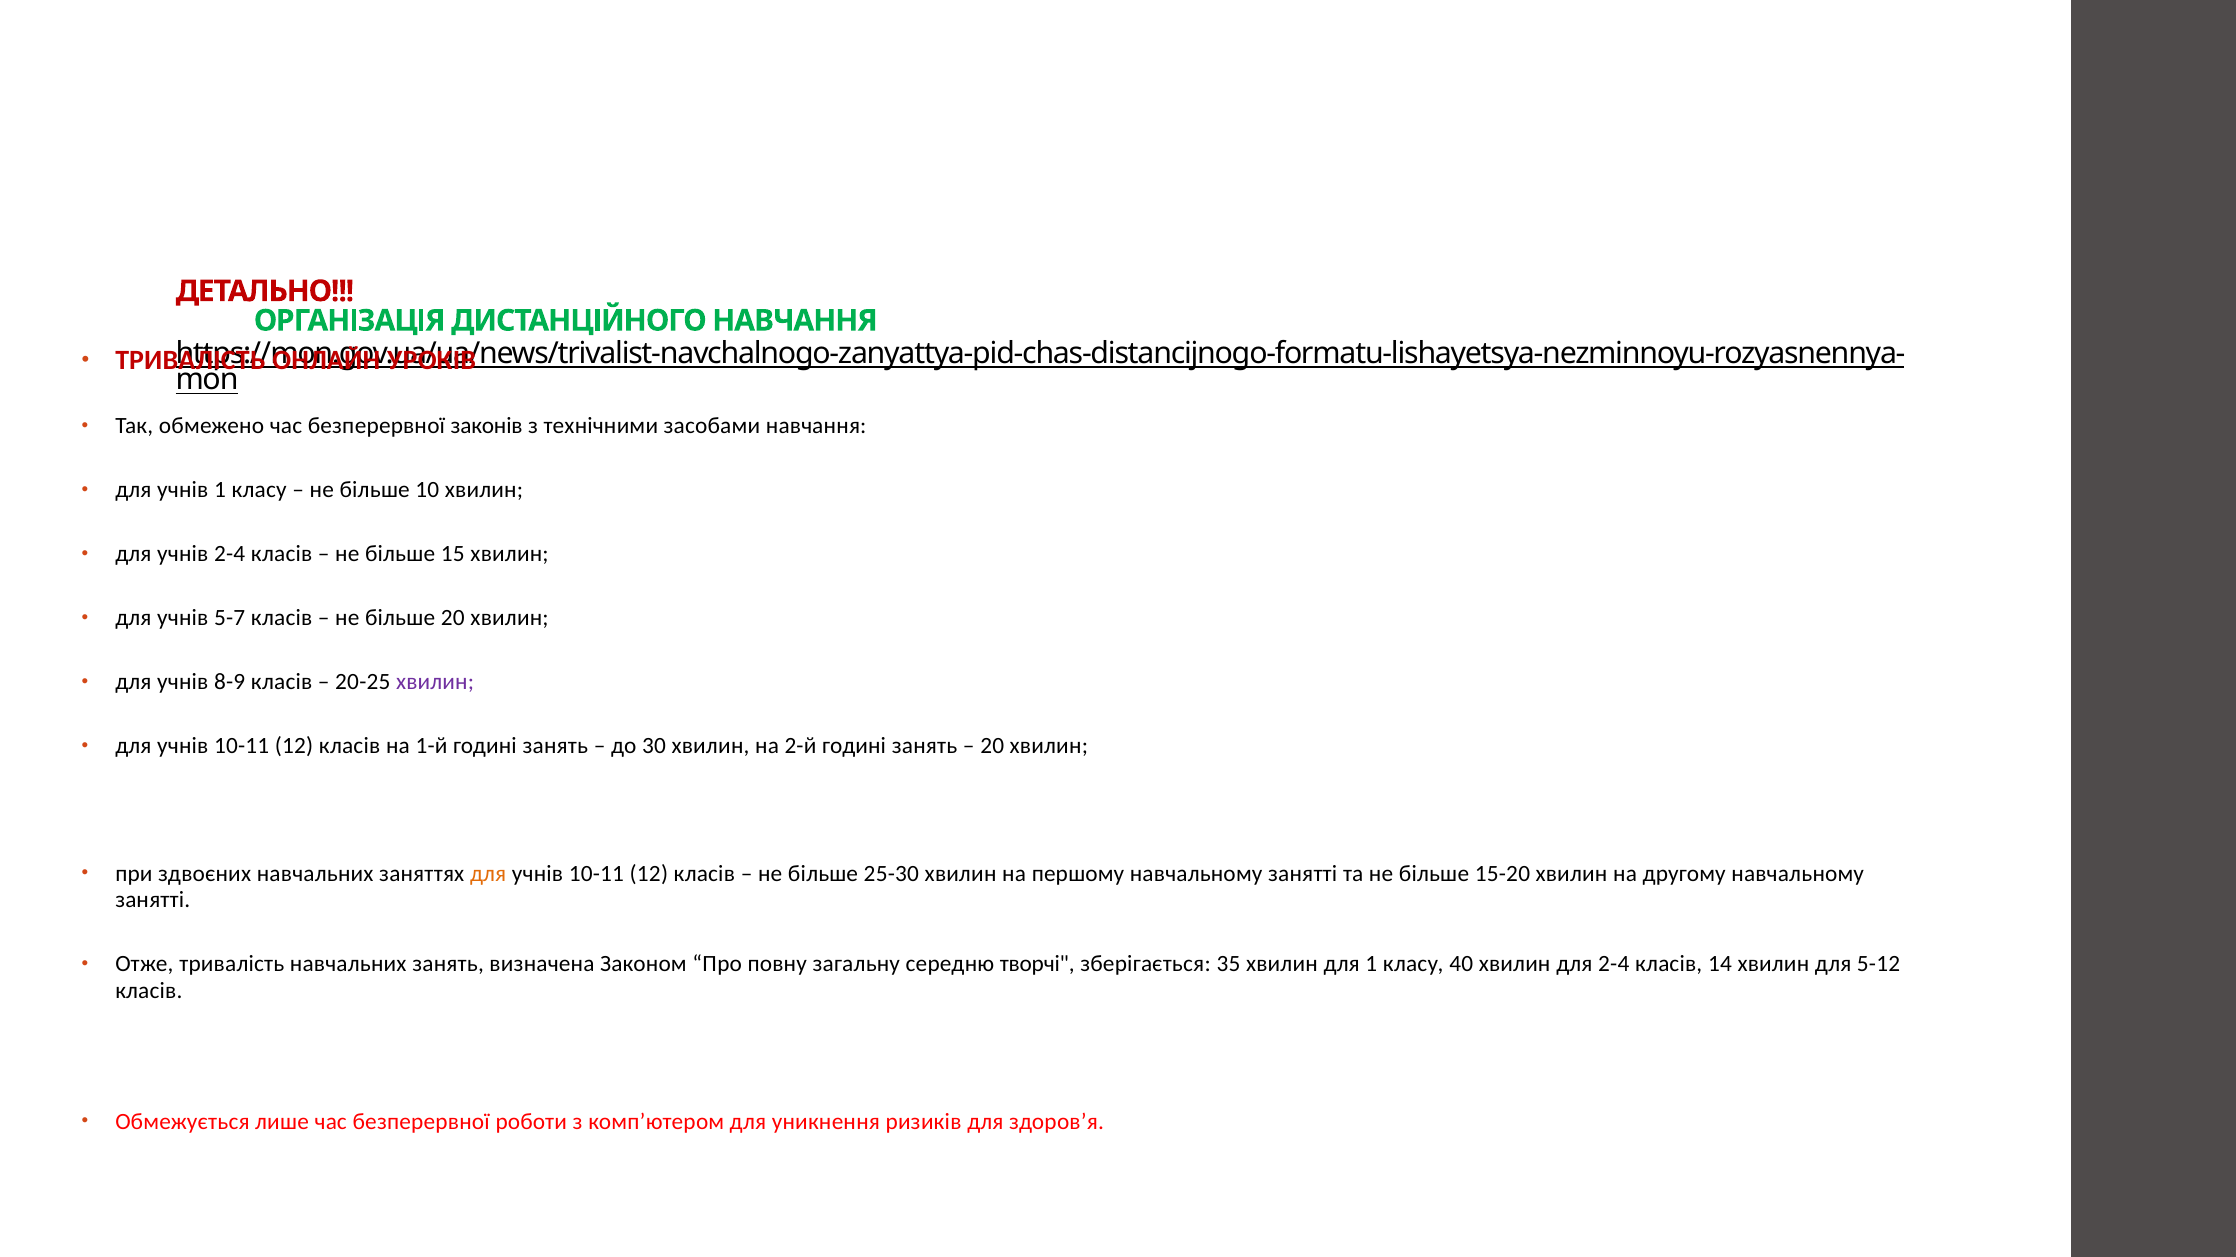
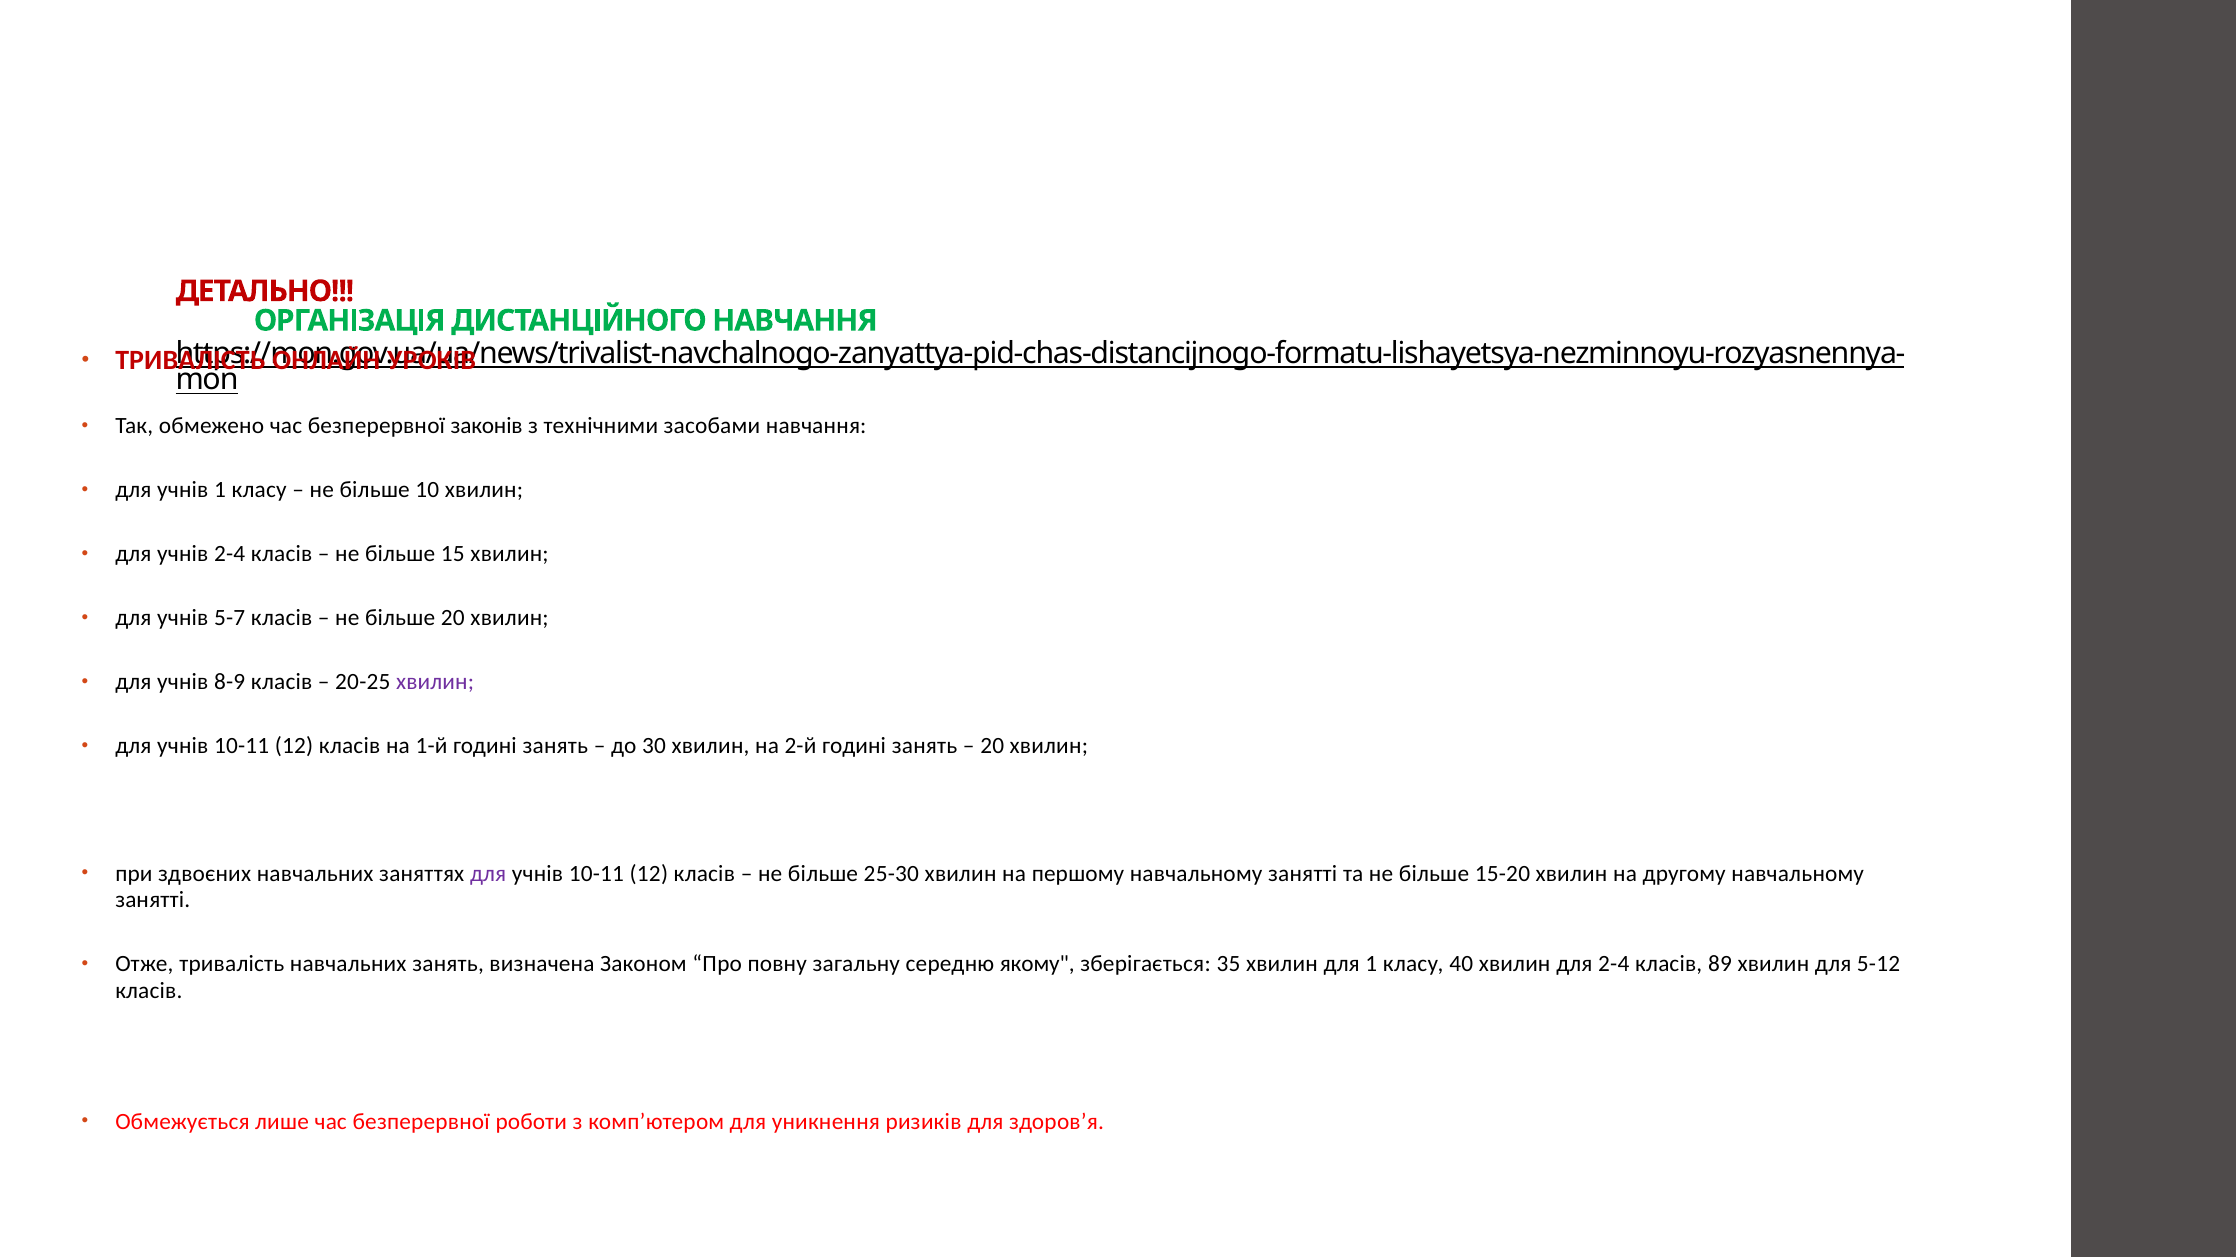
для at (488, 874) colour: orange -> purple
творчі: творчі -> якому
14: 14 -> 89
